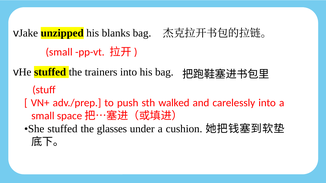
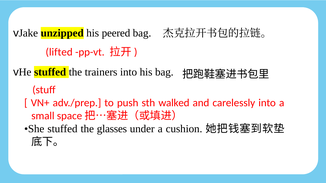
blanks: blanks -> peered
small at (59, 52): small -> lifted
